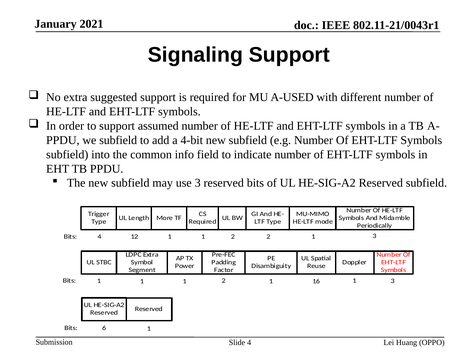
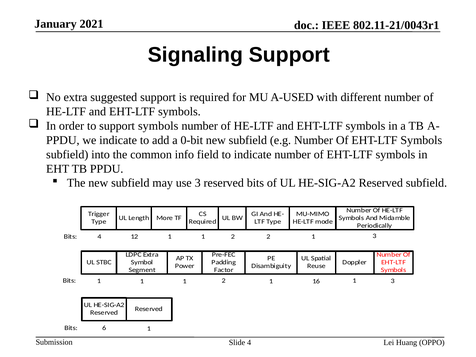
support assumed: assumed -> symbols
we subfield: subfield -> indicate
4-bit: 4-bit -> 0-bit
